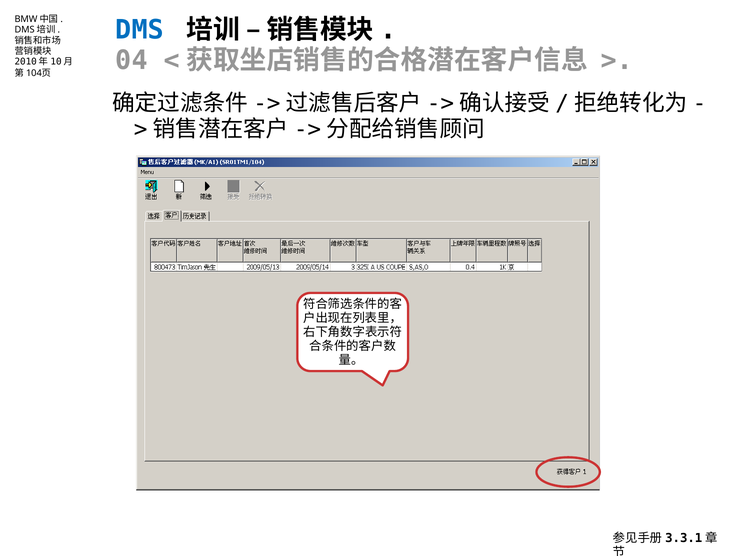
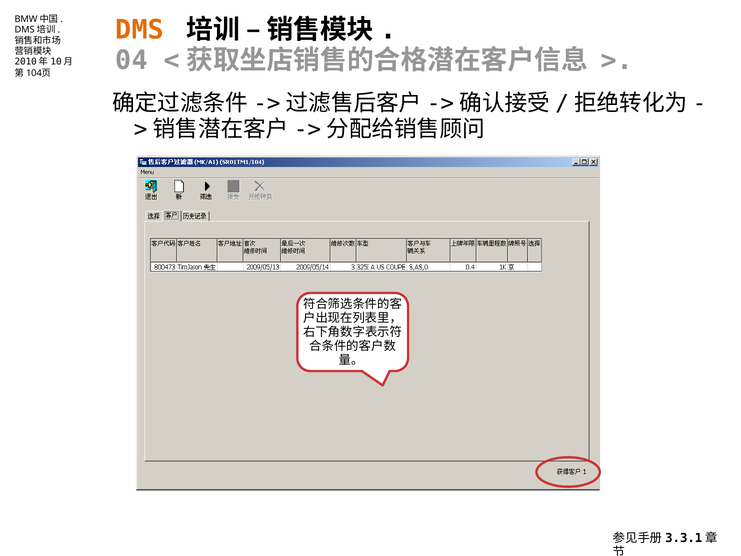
DMS colour: blue -> orange
